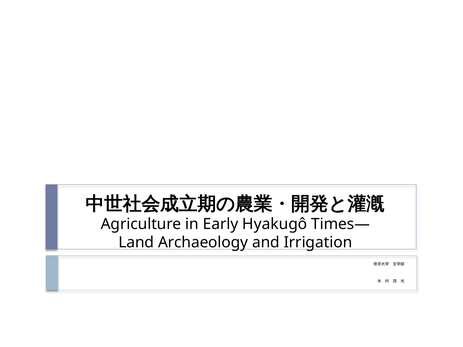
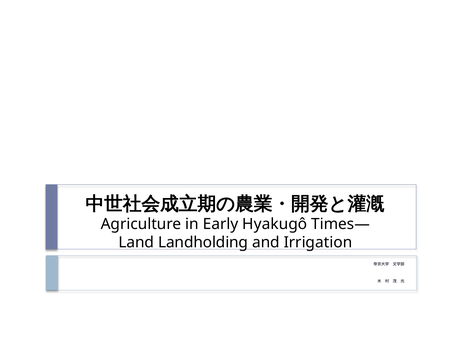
Archaeology: Archaeology -> Landholding
